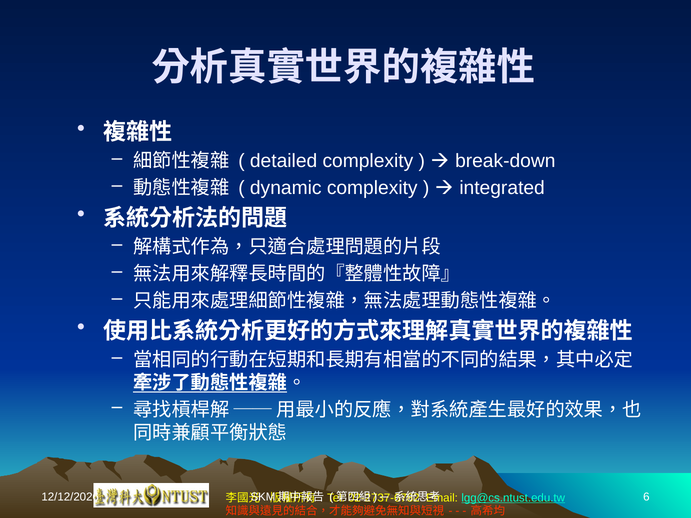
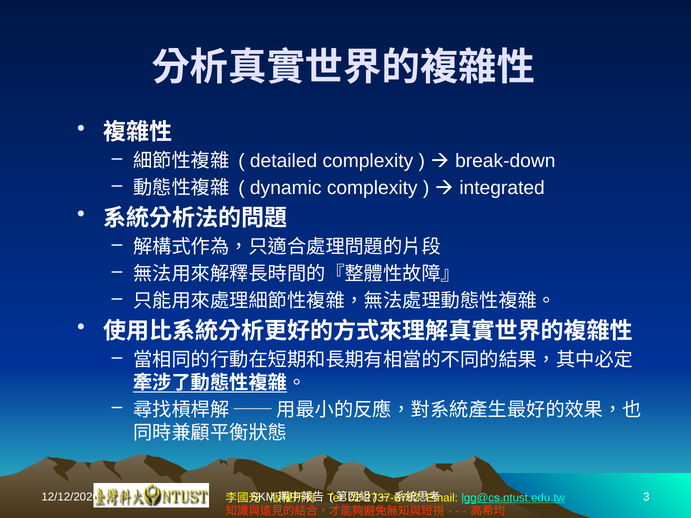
6: 6 -> 3
